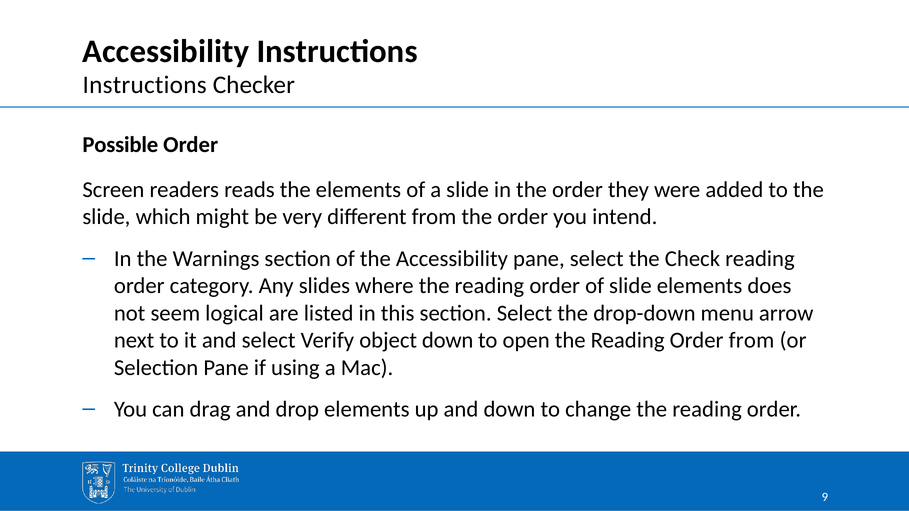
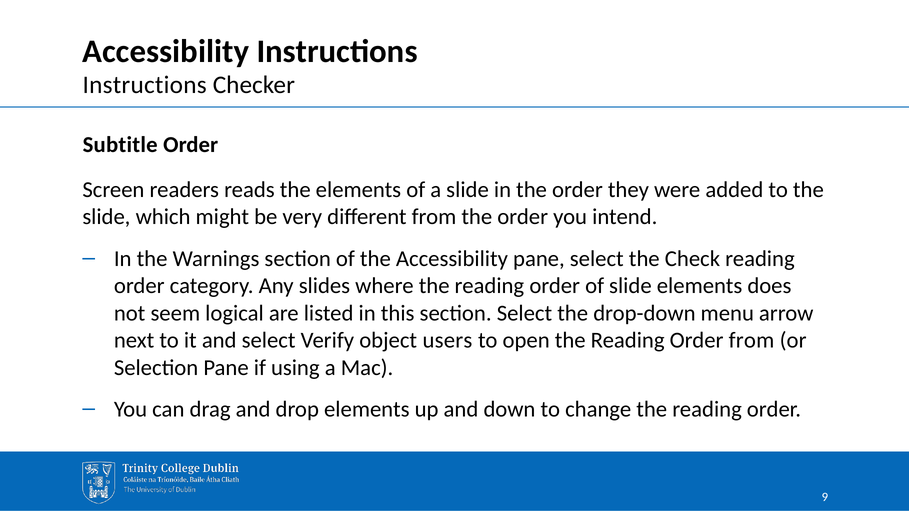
Possible: Possible -> Subtitle
object down: down -> users
